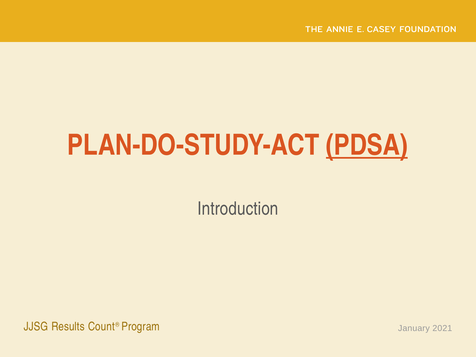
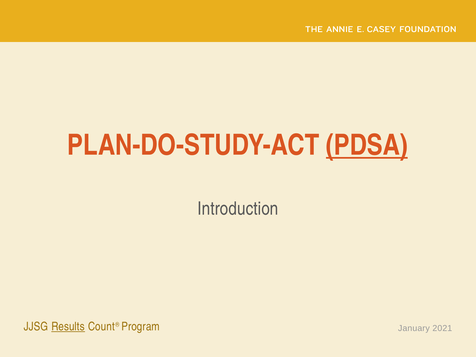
Results underline: none -> present
